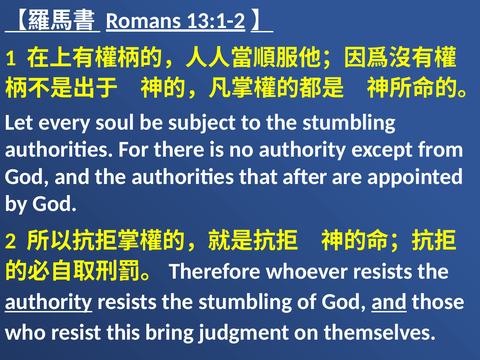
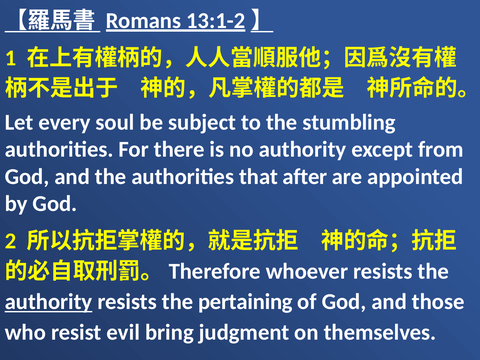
resists the stumbling: stumbling -> pertaining
and at (389, 302) underline: present -> none
this: this -> evil
